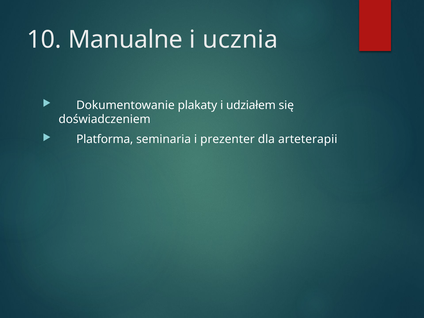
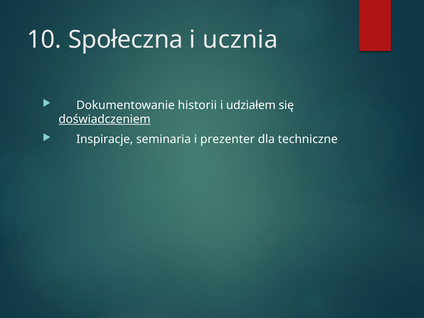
Manualne: Manualne -> Społeczna
plakaty: plakaty -> historii
doświadczeniem underline: none -> present
Platforma: Platforma -> Inspiracje
arteterapii: arteterapii -> techniczne
